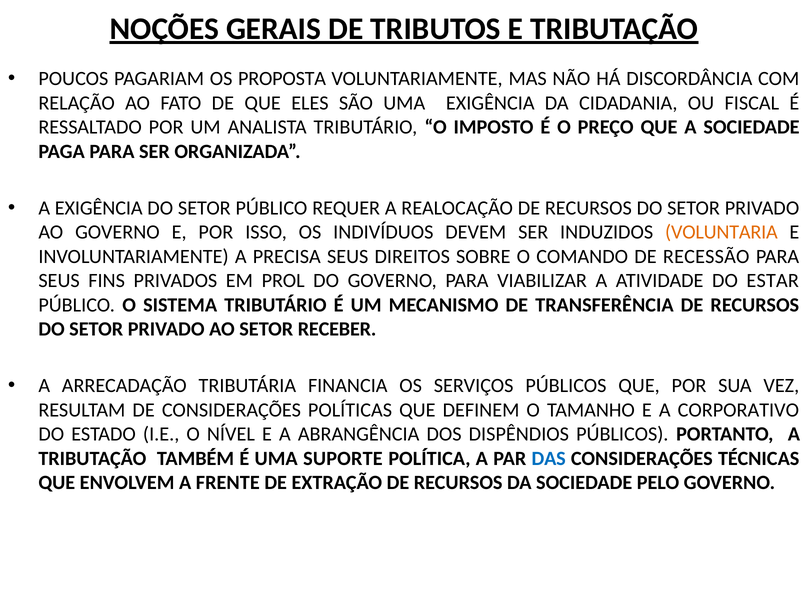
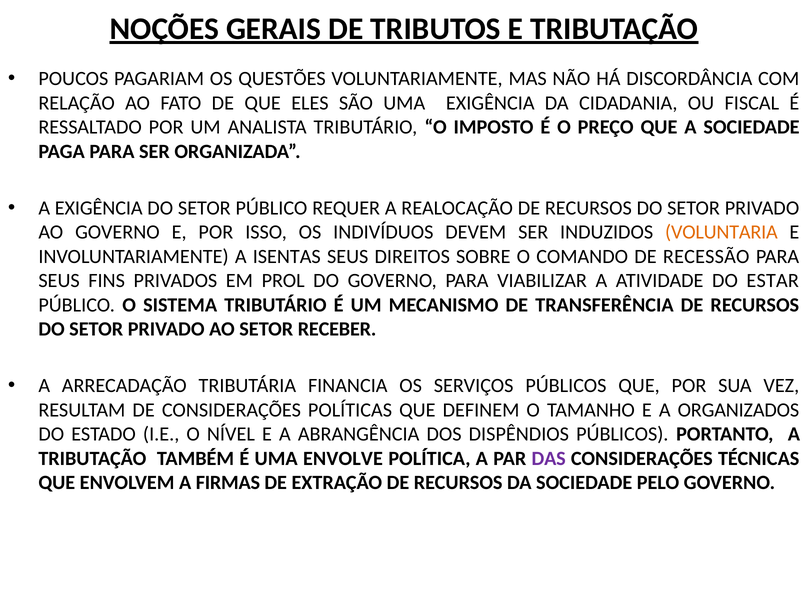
PROPOSTA: PROPOSTA -> QUESTÕES
PRECISA: PRECISA -> ISENTAS
CORPORATIVO: CORPORATIVO -> ORGANIZADOS
SUPORTE: SUPORTE -> ENVOLVE
DAS colour: blue -> purple
FRENTE: FRENTE -> FIRMAS
